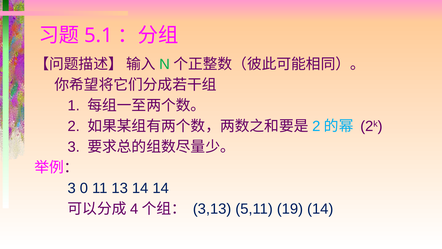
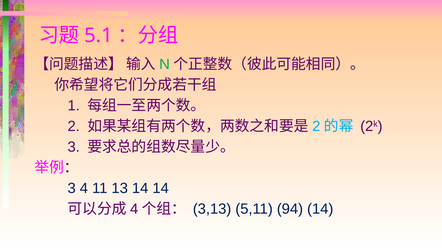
3 0: 0 -> 4
19: 19 -> 94
